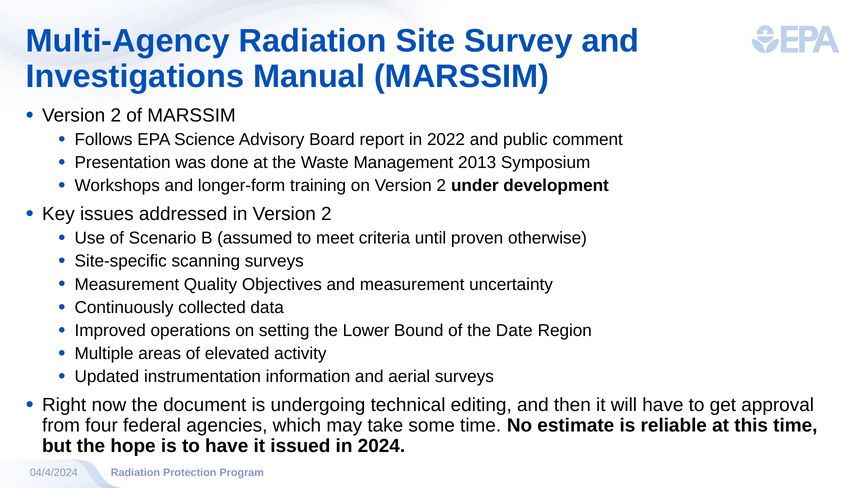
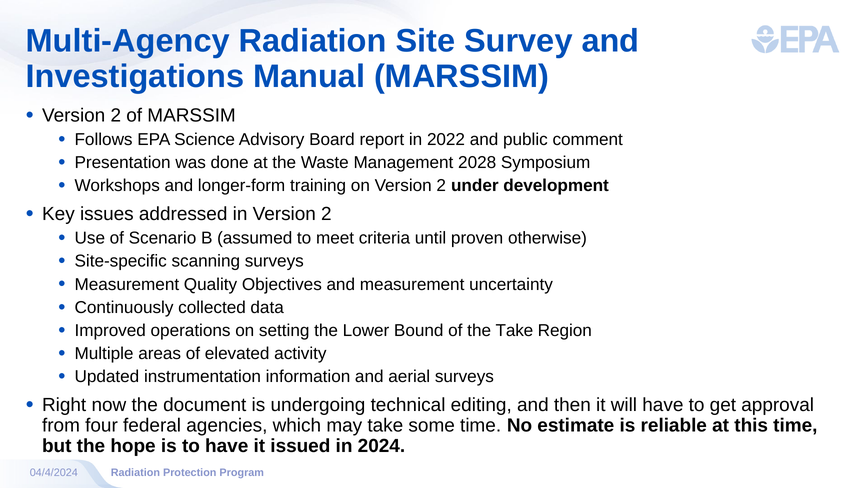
2013: 2013 -> 2028
the Date: Date -> Take
